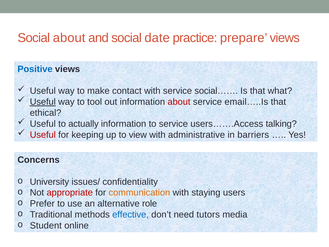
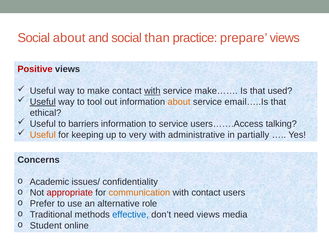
date: date -> than
Positive colour: blue -> red
with at (152, 91) underline: none -> present
social……: social…… -> make……
what: what -> used
about at (179, 102) colour: red -> orange
actually: actually -> barriers
Useful at (43, 135) colour: red -> orange
view: view -> very
barriers: barriers -> partially
University: University -> Academic
with staying: staying -> contact
need tutors: tutors -> views
